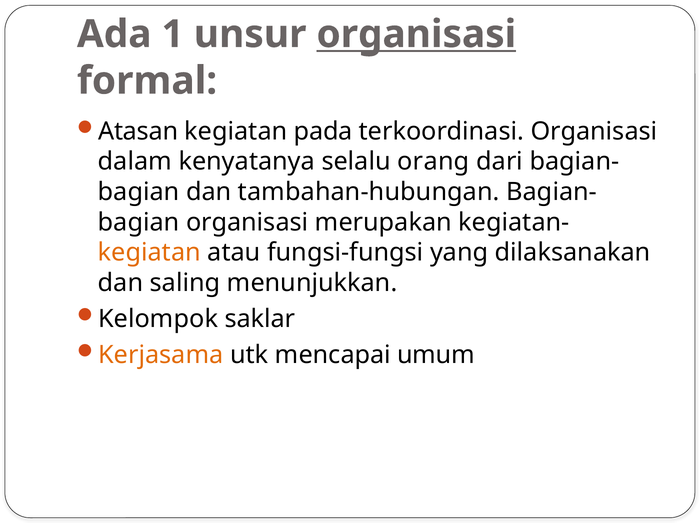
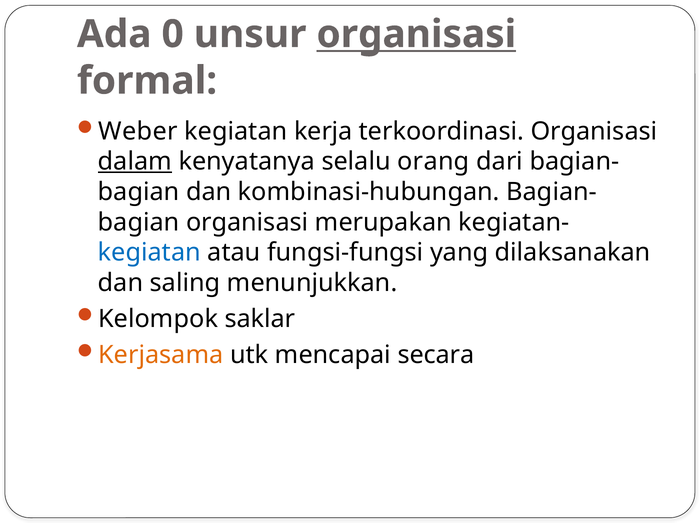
1: 1 -> 0
Atasan: Atasan -> Weber
pada: pada -> kerja
dalam underline: none -> present
tambahan-hubungan: tambahan-hubungan -> kombinasi-hubungan
kegiatan at (149, 252) colour: orange -> blue
umum: umum -> secara
